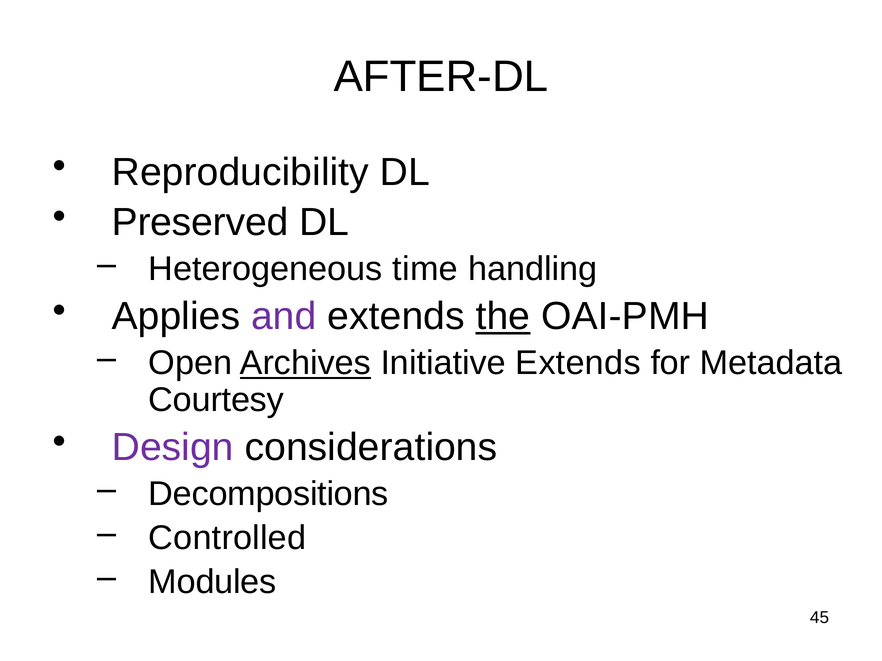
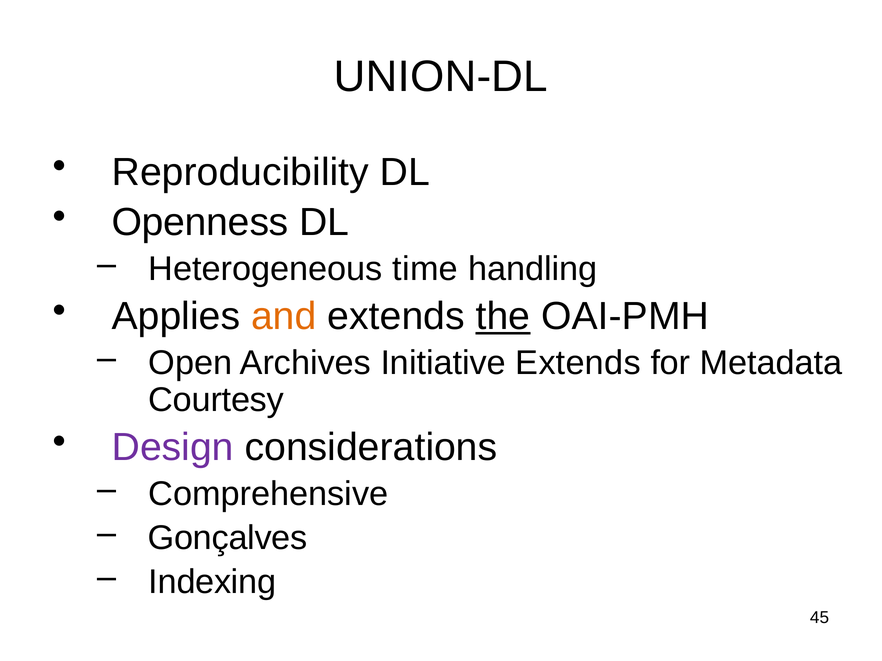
AFTER-DL: AFTER-DL -> UNION-DL
Preserved: Preserved -> Openness
and colour: purple -> orange
Archives underline: present -> none
Decompositions: Decompositions -> Comprehensive
Controlled: Controlled -> Gonçalves
Modules: Modules -> Indexing
